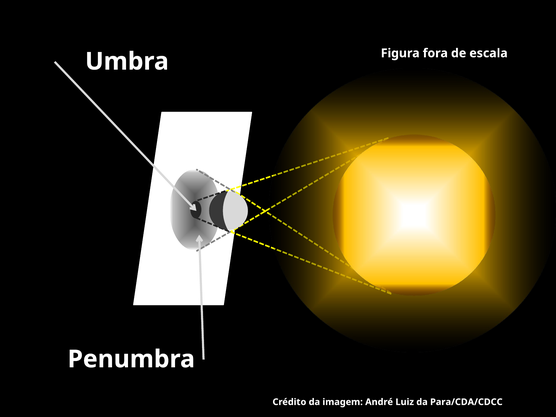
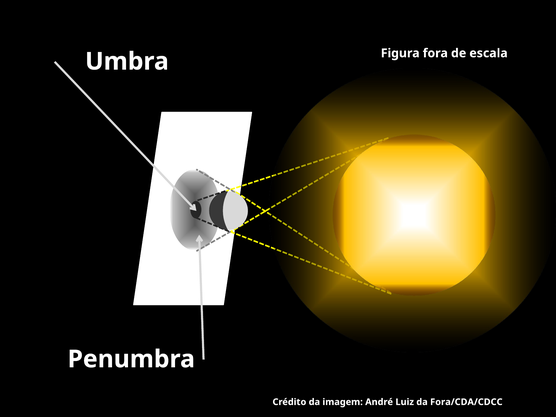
Para/CDA/CDCC: Para/CDA/CDCC -> Fora/CDA/CDCC
